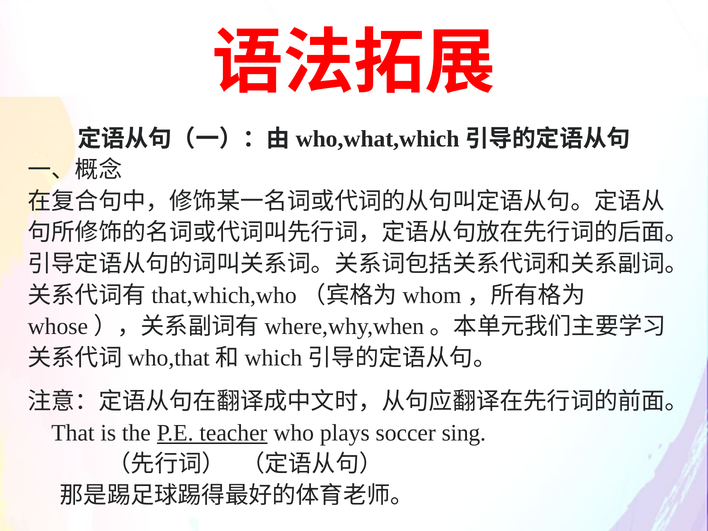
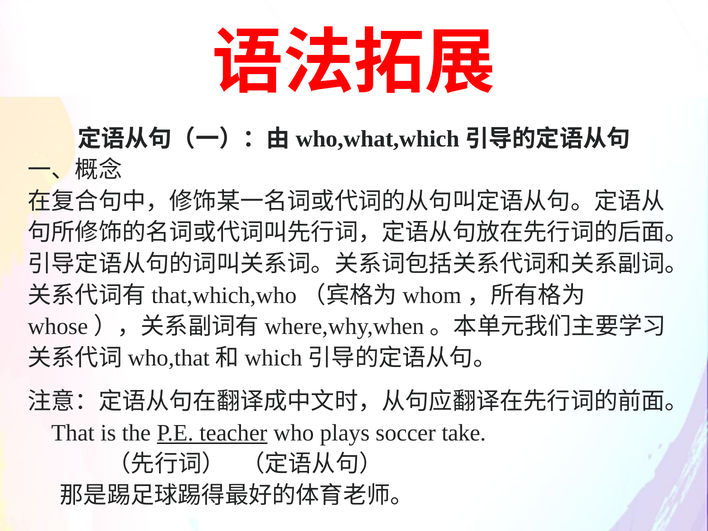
sing: sing -> take
